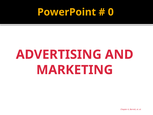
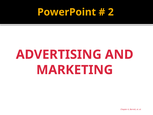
0: 0 -> 2
